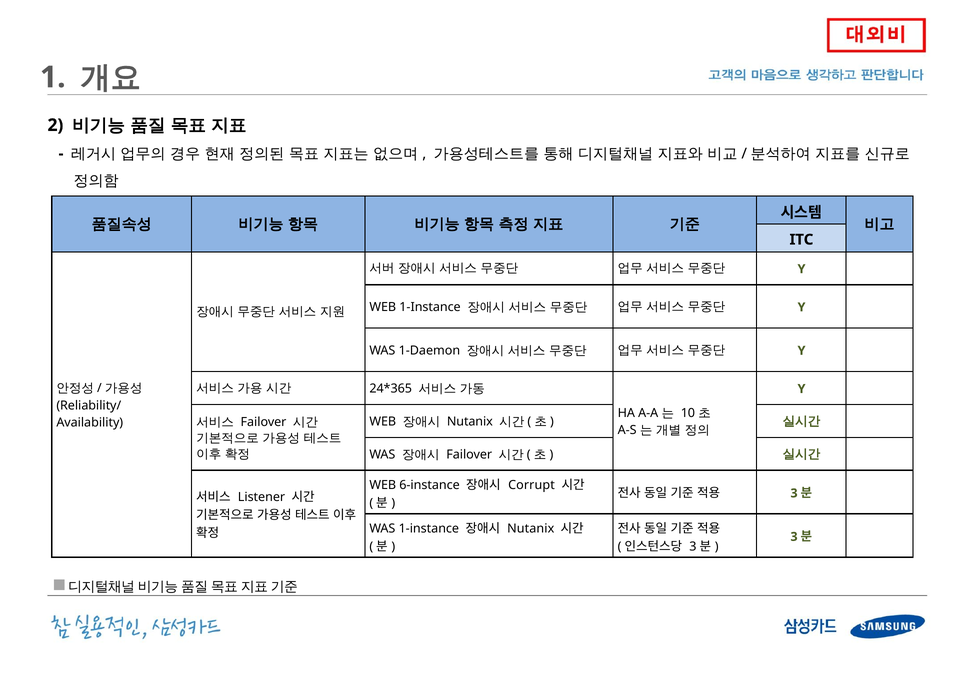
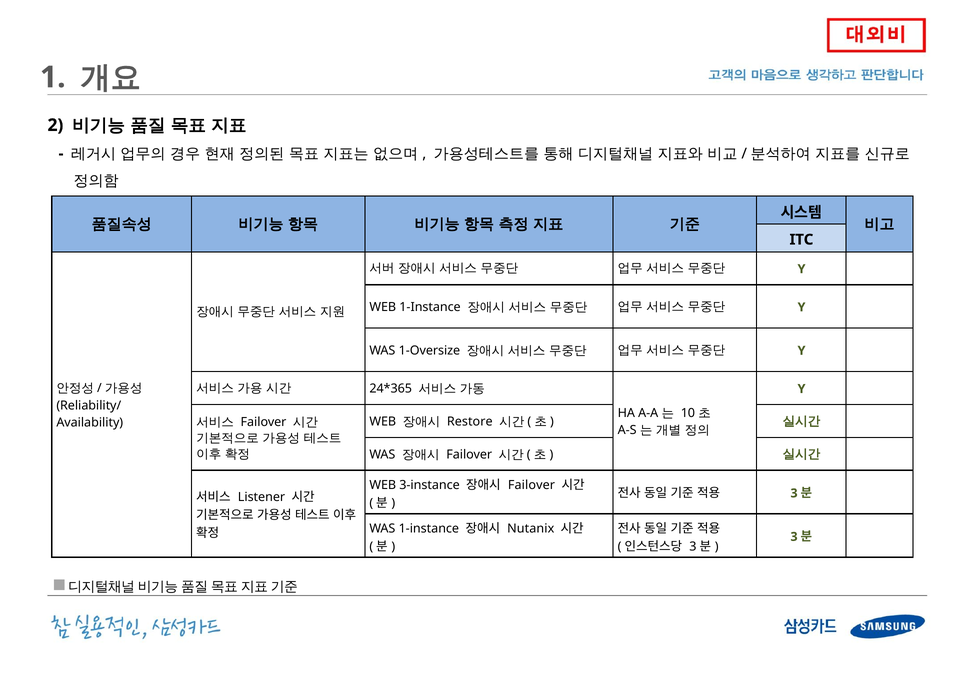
1-Daemon: 1-Daemon -> 1-Oversize
Nutanix at (470, 422): Nutanix -> Restore
6-instance: 6-instance -> 3-instance
Corrupt at (531, 485): Corrupt -> Failover
